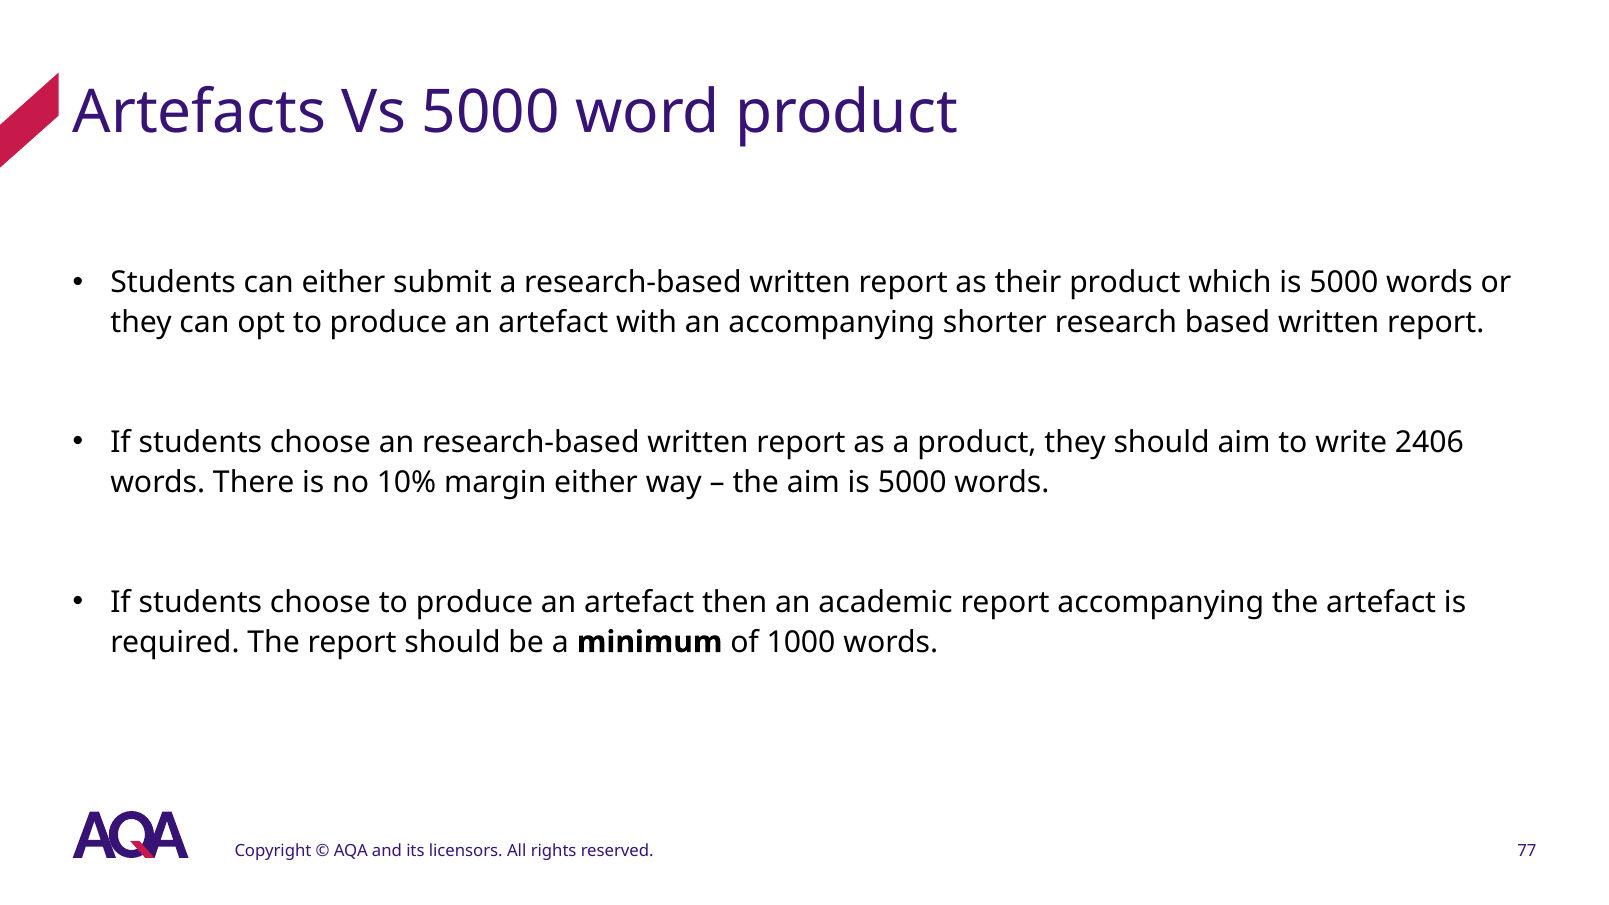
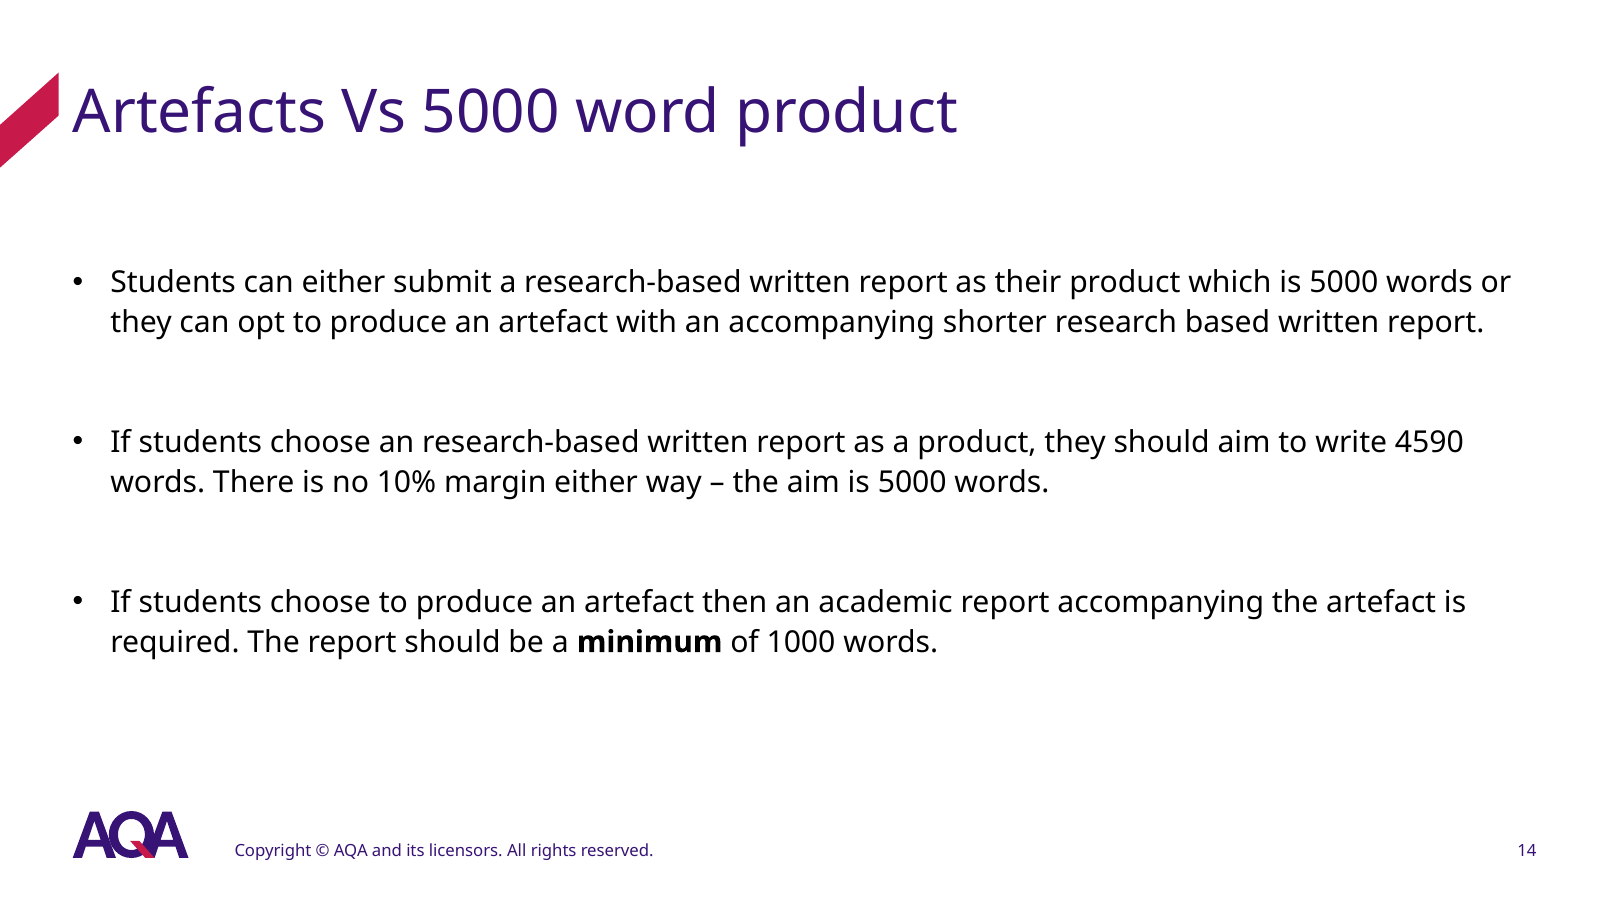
2406: 2406 -> 4590
77: 77 -> 14
